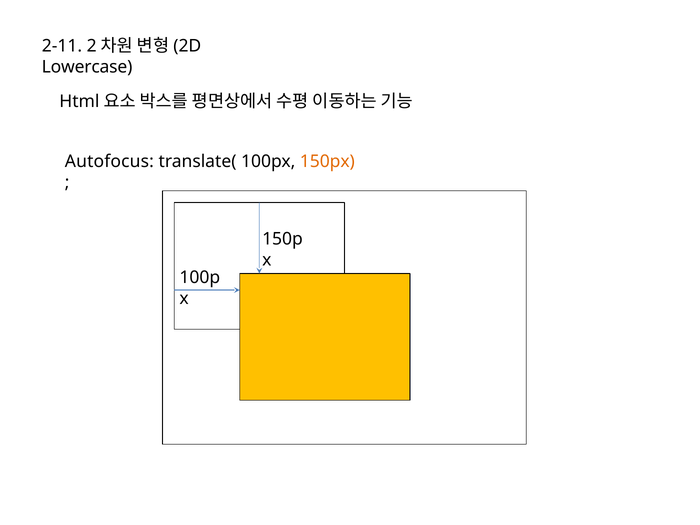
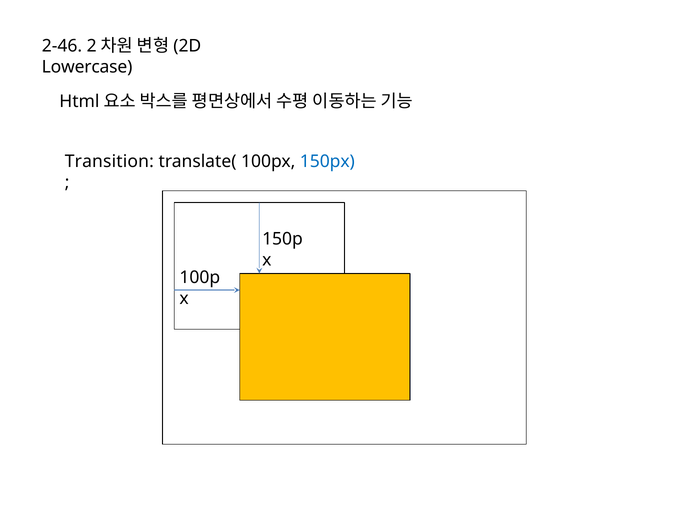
2-11: 2-11 -> 2-46
Autofocus: Autofocus -> Transition
150px colour: orange -> blue
